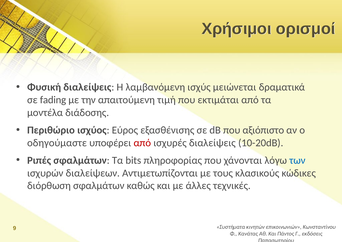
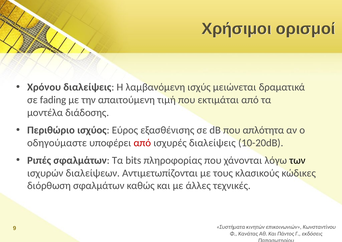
Φυσική: Φυσική -> Χρόνου
αξιόπιστο: αξιόπιστο -> απλότητα
των colour: blue -> black
